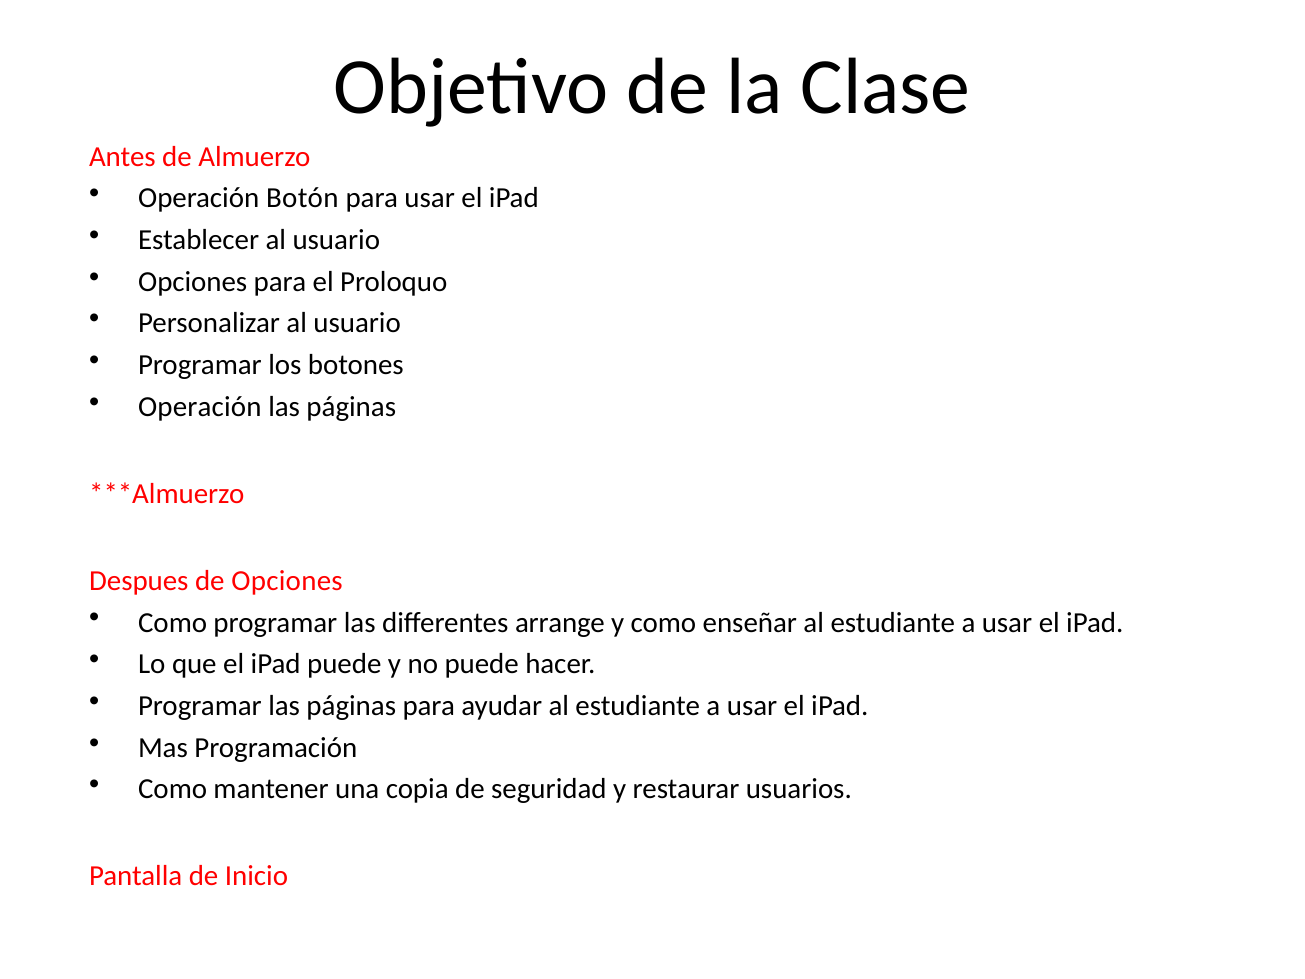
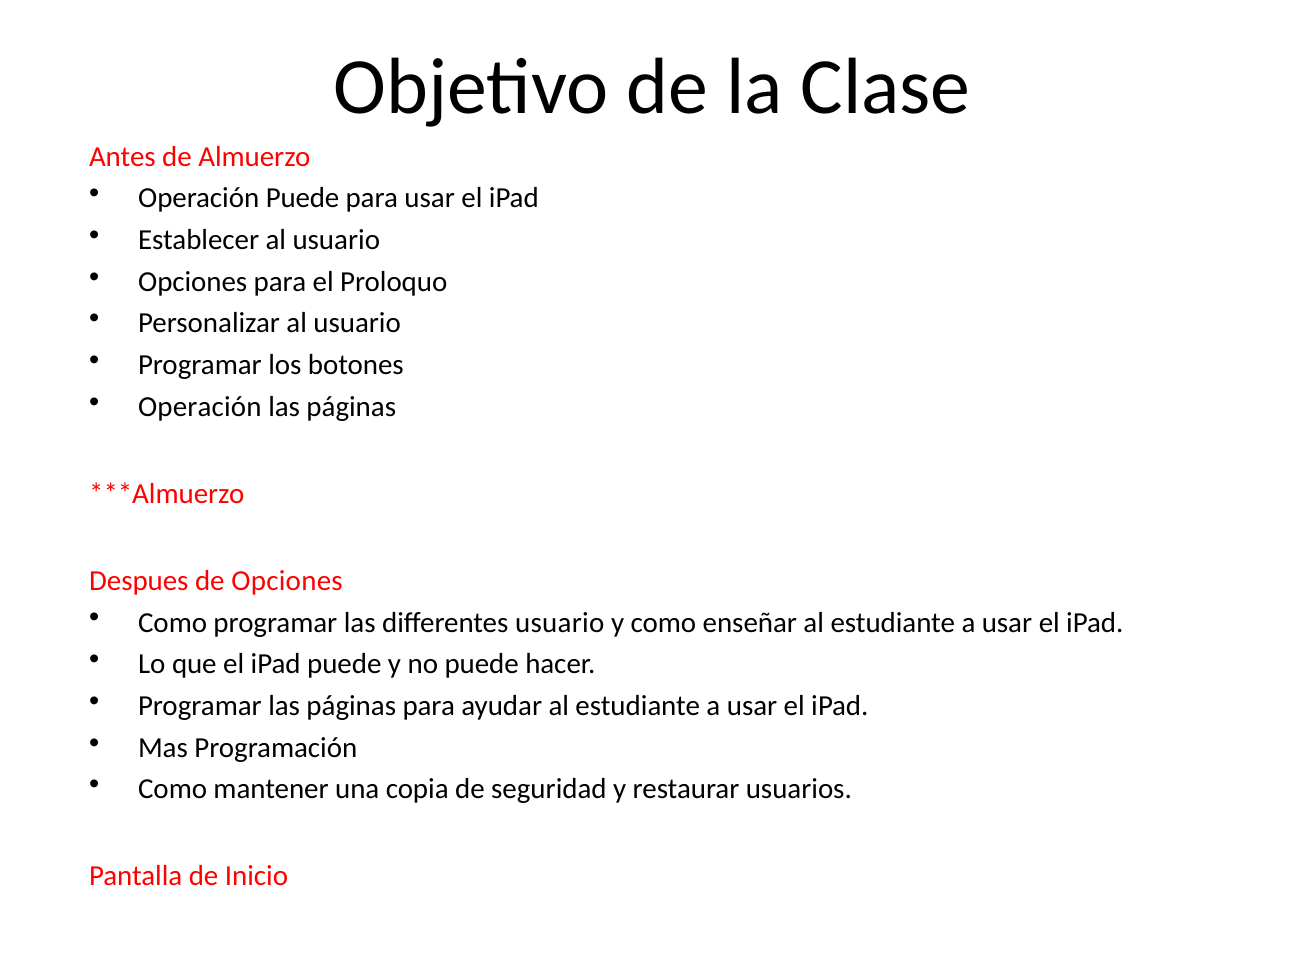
Operación Botón: Botón -> Puede
differentes arrange: arrange -> usuario
